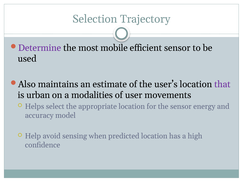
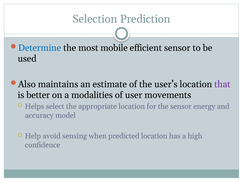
Trajectory: Trajectory -> Prediction
Determine colour: purple -> blue
urban: urban -> better
